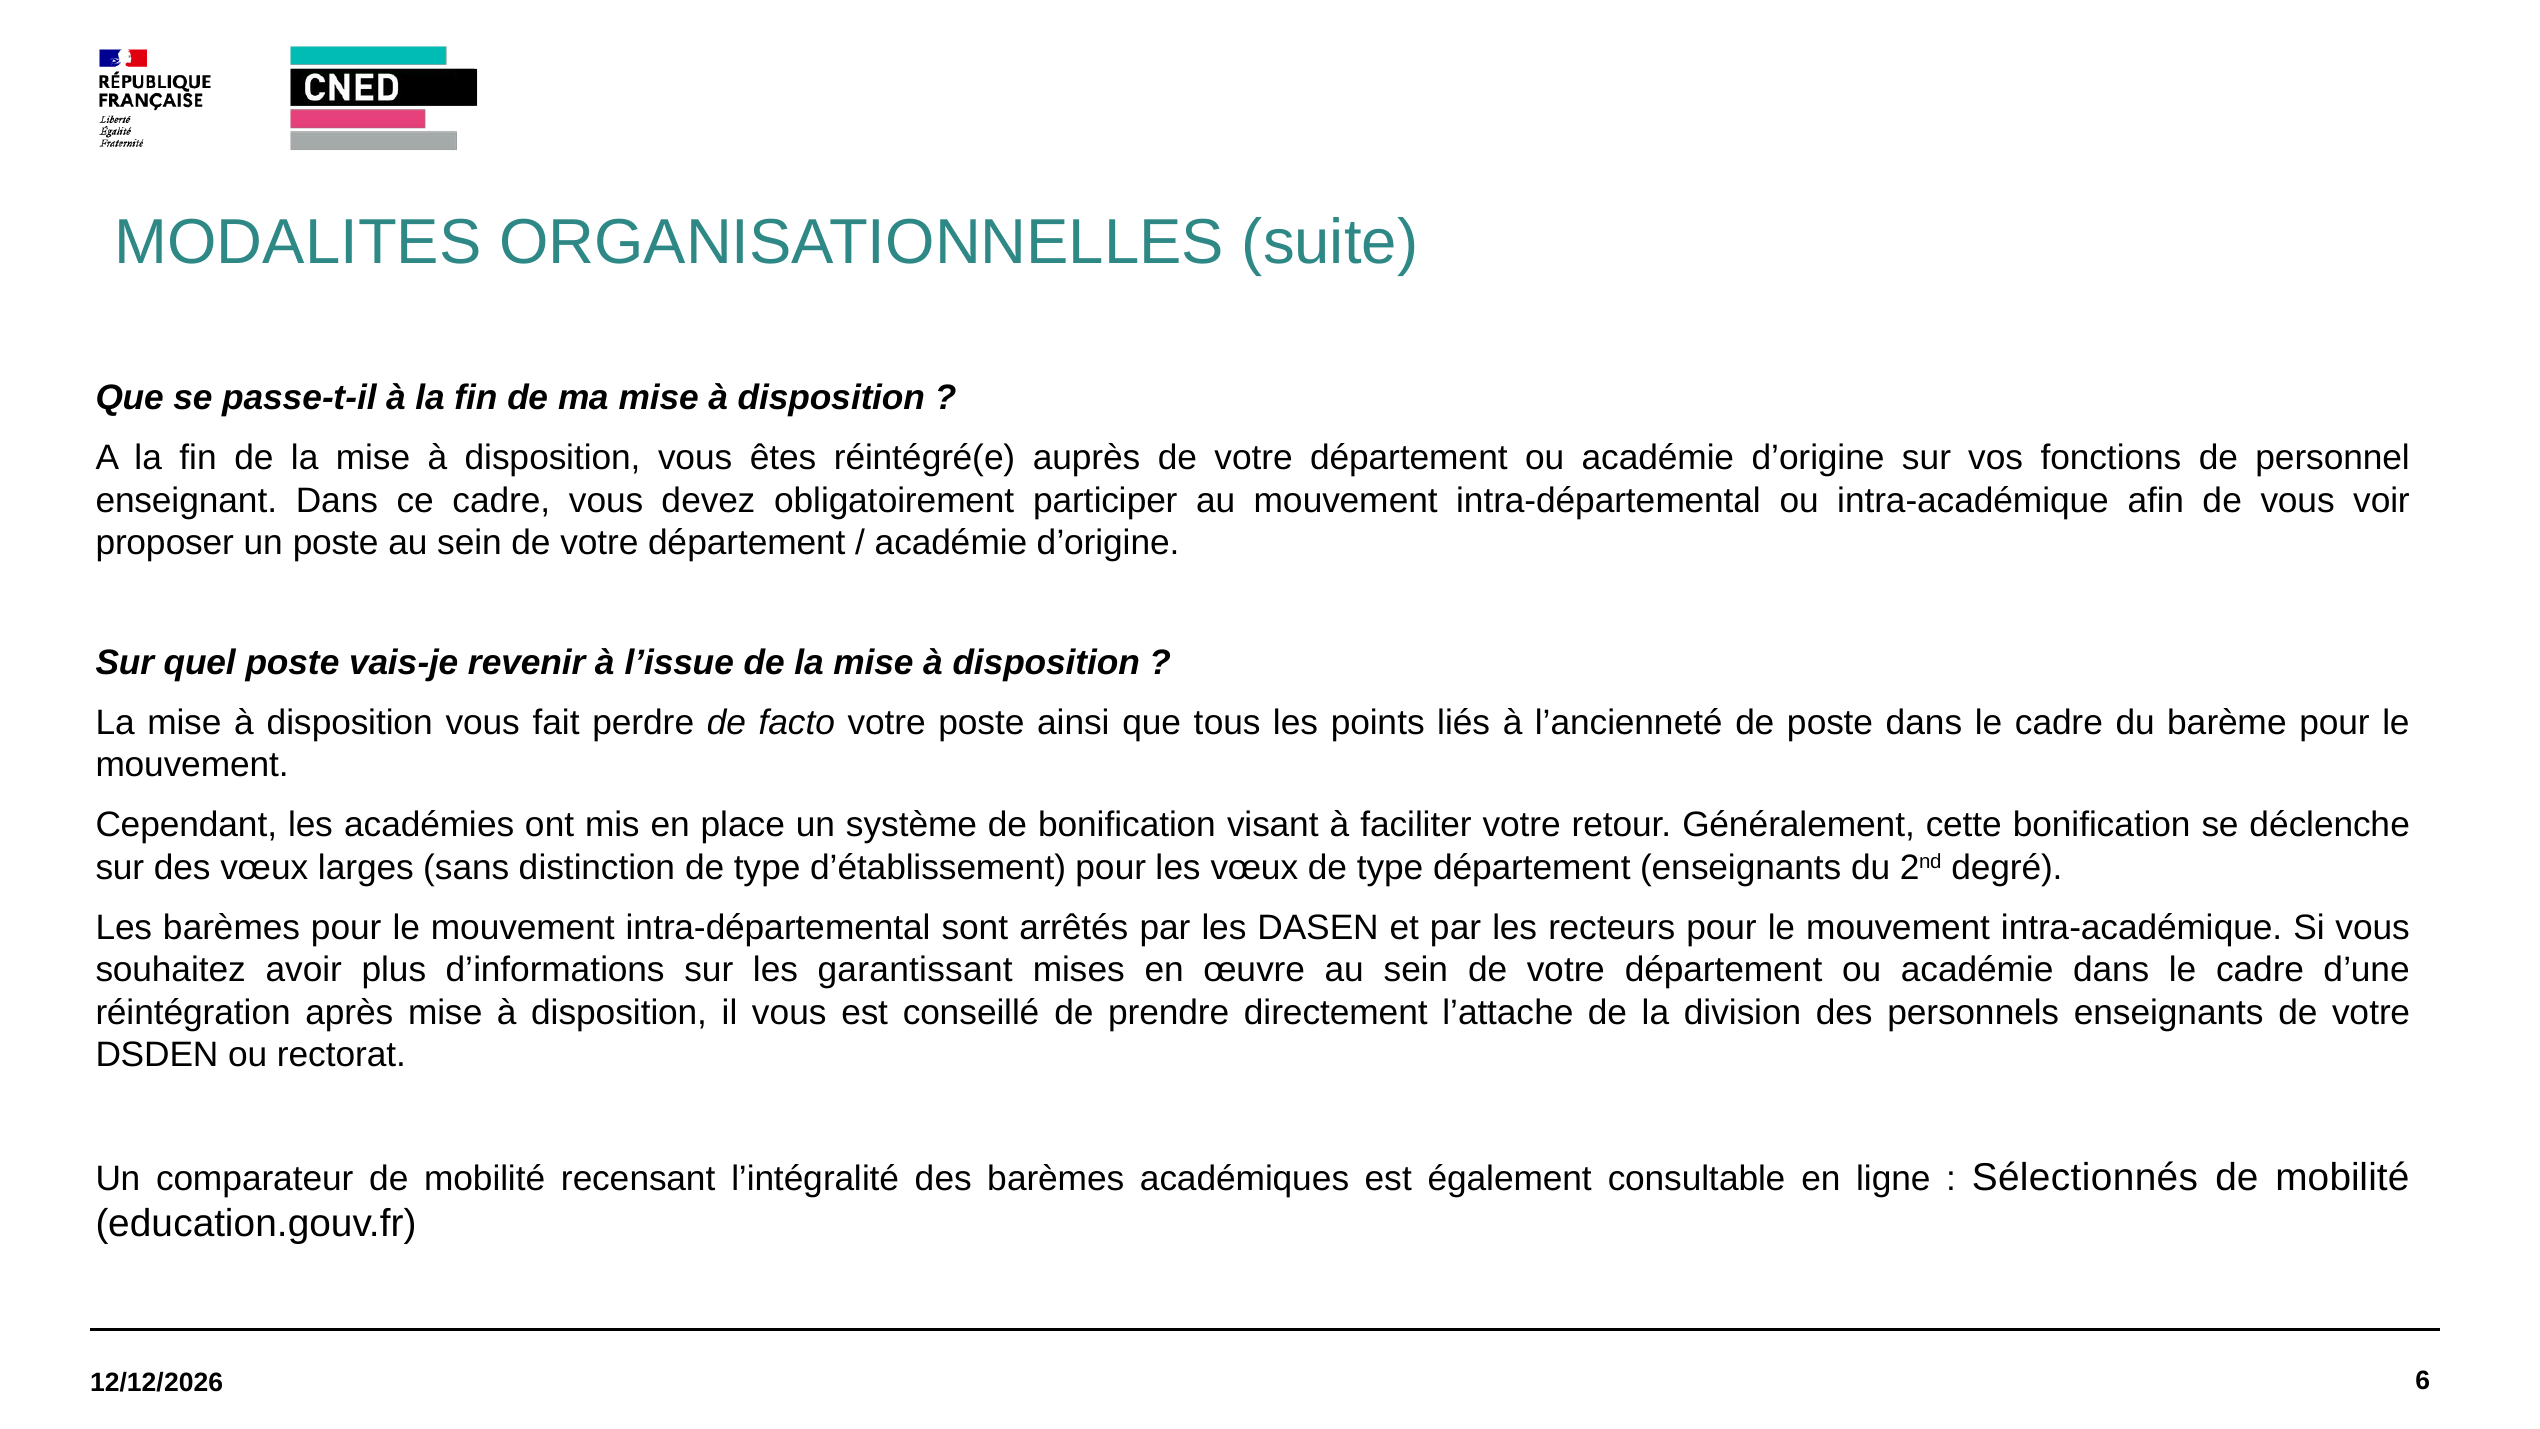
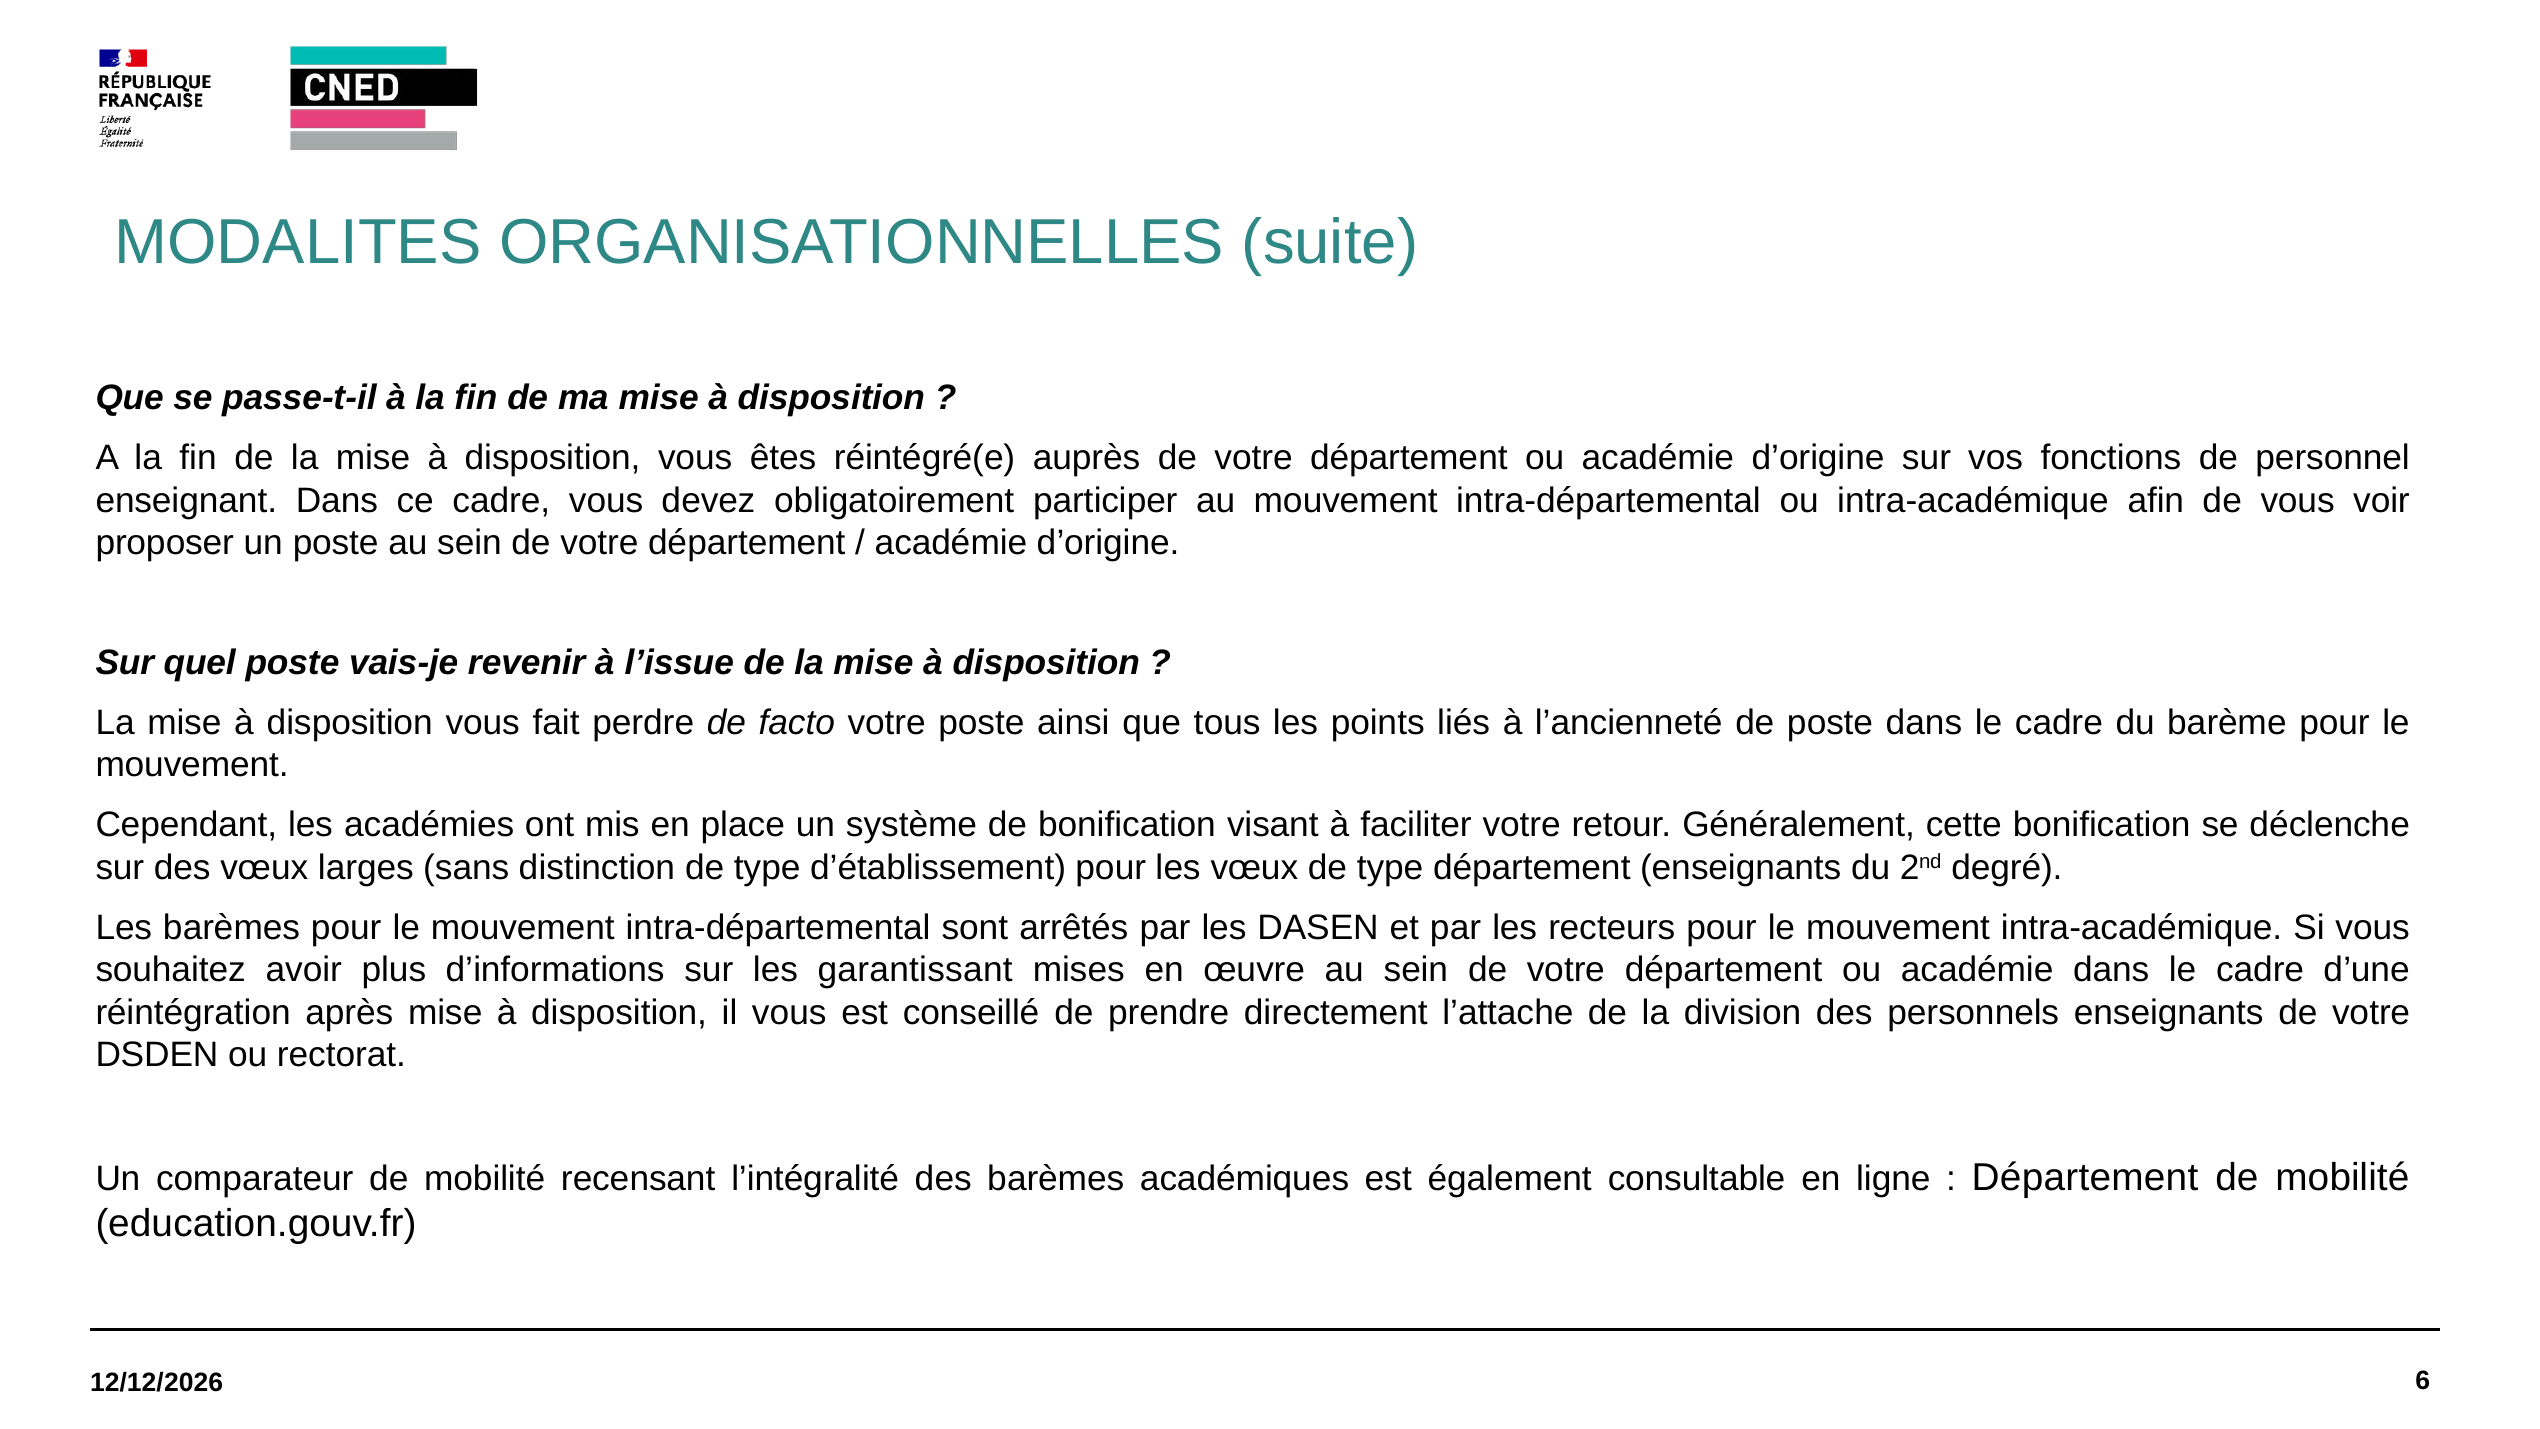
Sélectionnés at (2085, 1177): Sélectionnés -> Département
